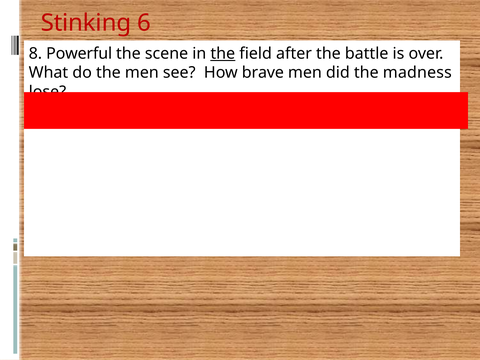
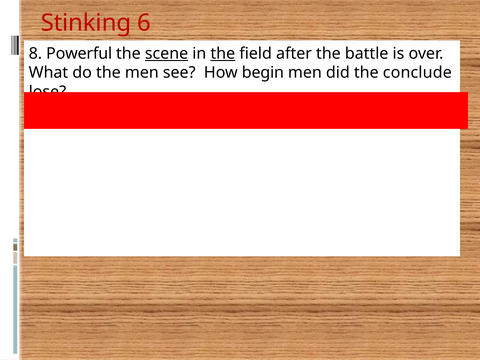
scene underline: none -> present
brave: brave -> begin
madness: madness -> conclude
